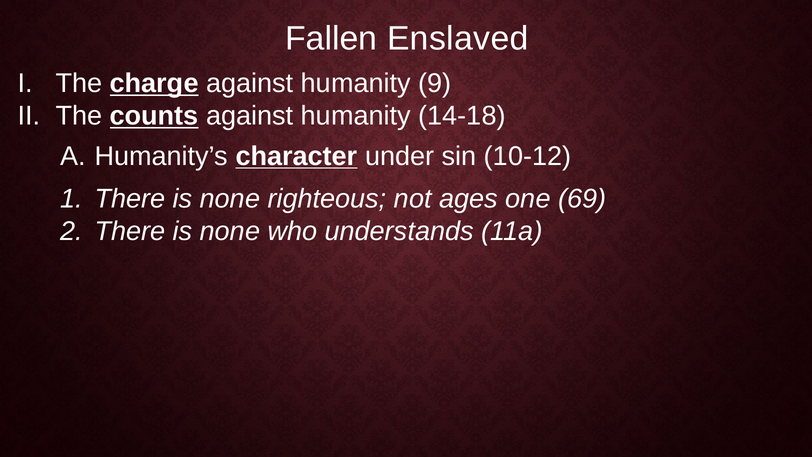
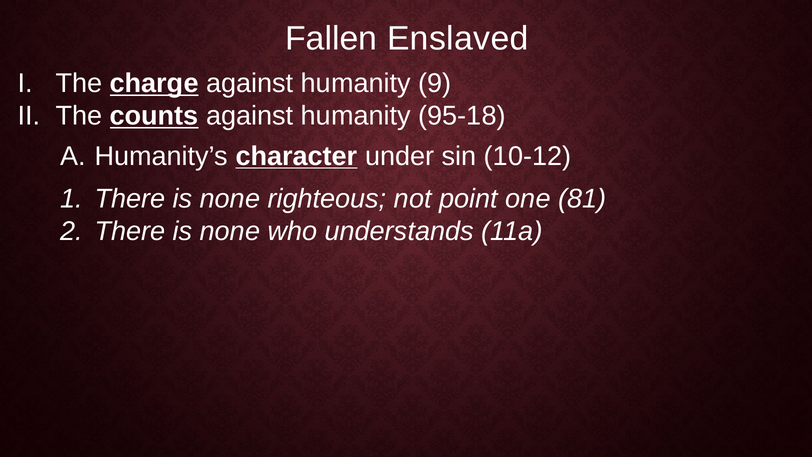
14-18: 14-18 -> 95-18
ages: ages -> point
69: 69 -> 81
